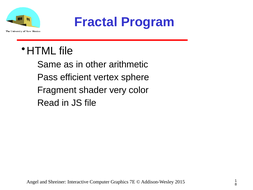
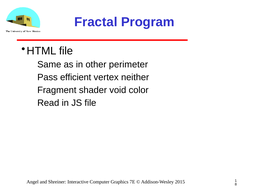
arithmetic: arithmetic -> perimeter
sphere: sphere -> neither
very: very -> void
